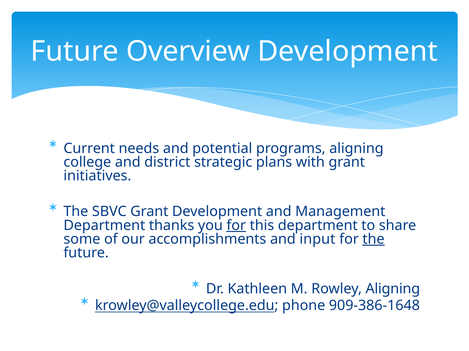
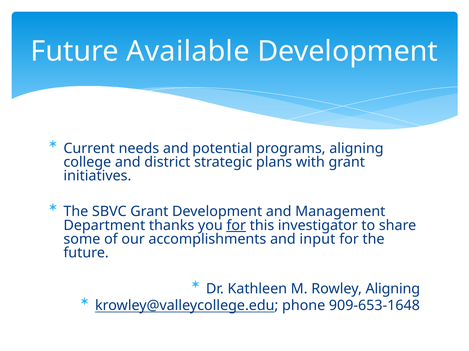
Overview: Overview -> Available
this department: department -> investigator
the at (374, 240) underline: present -> none
909-386-1648: 909-386-1648 -> 909-653-1648
